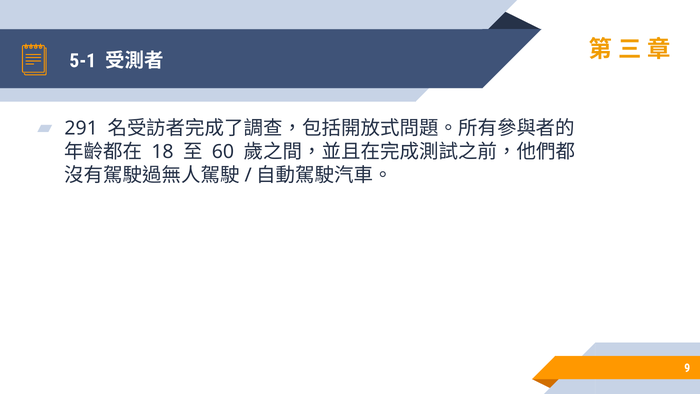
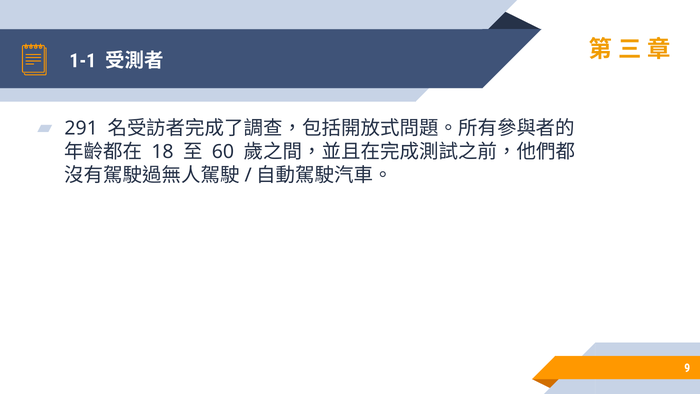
5-1: 5-1 -> 1-1
